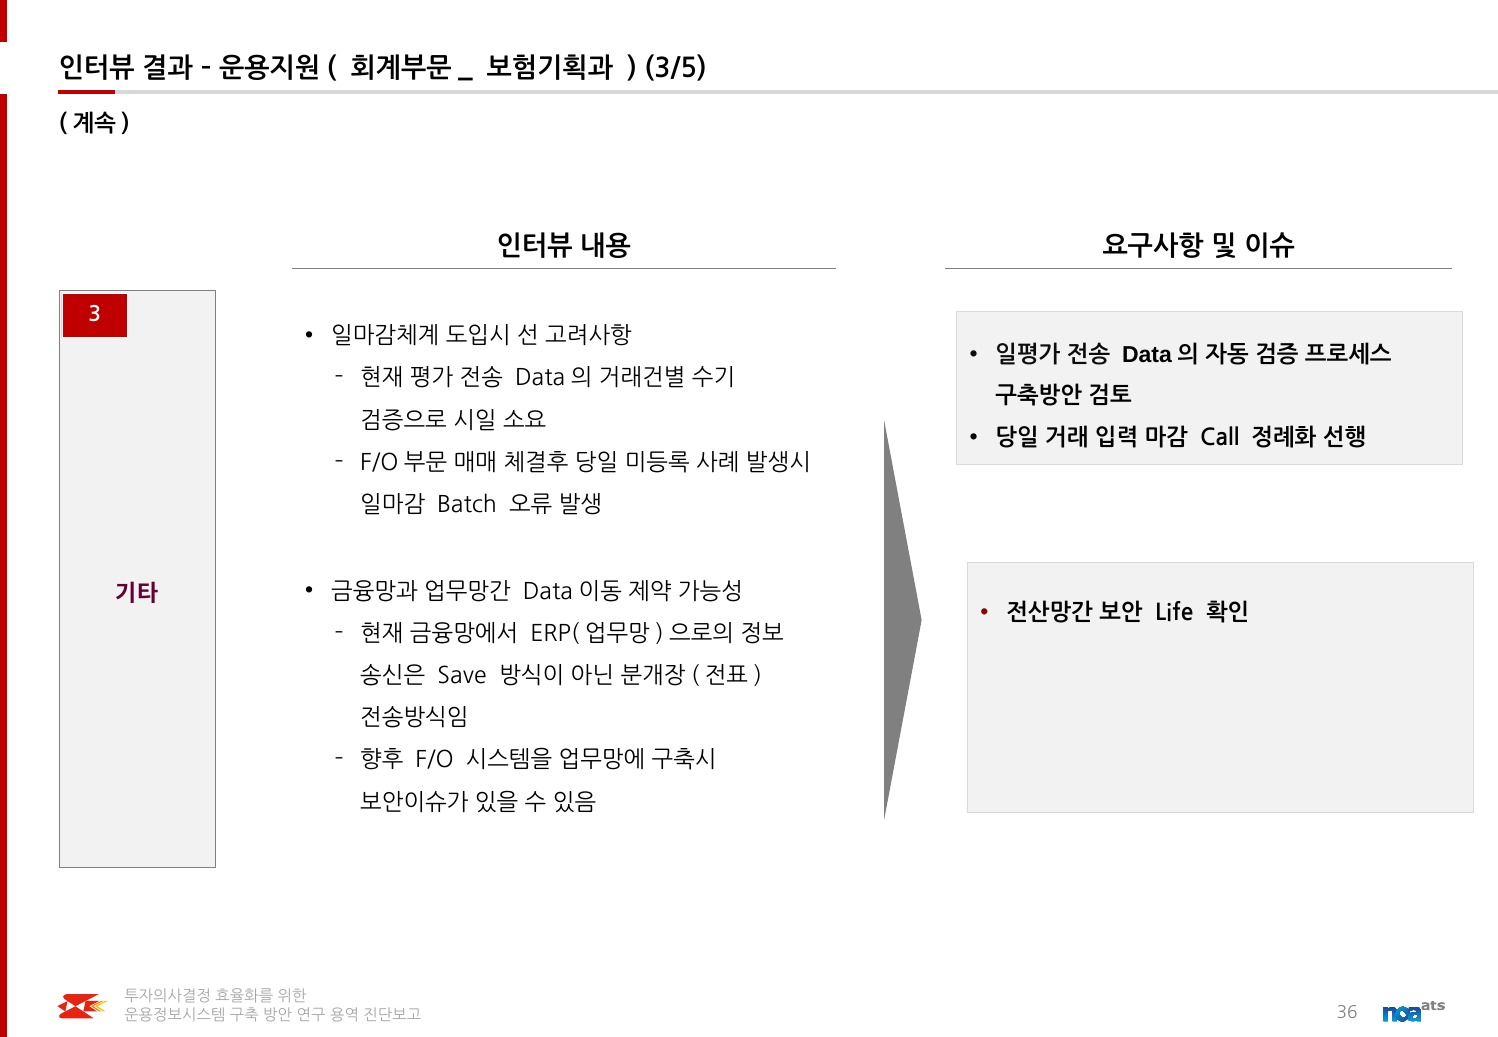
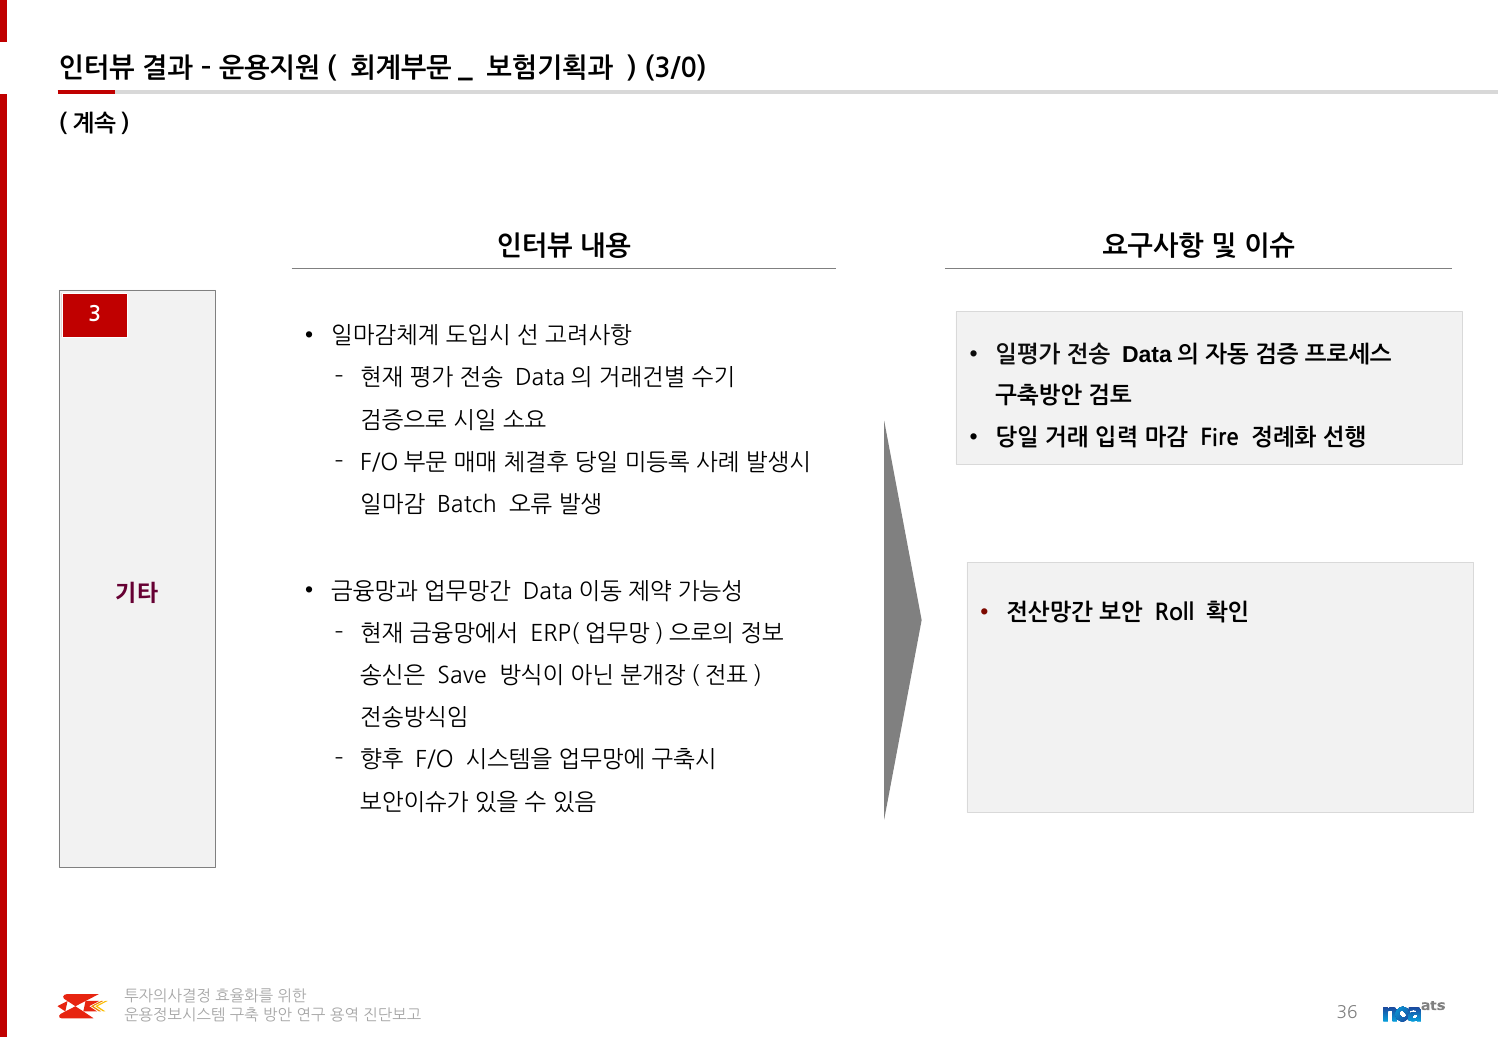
3/5: 3/5 -> 3/0
Call: Call -> Fire
Life: Life -> Roll
